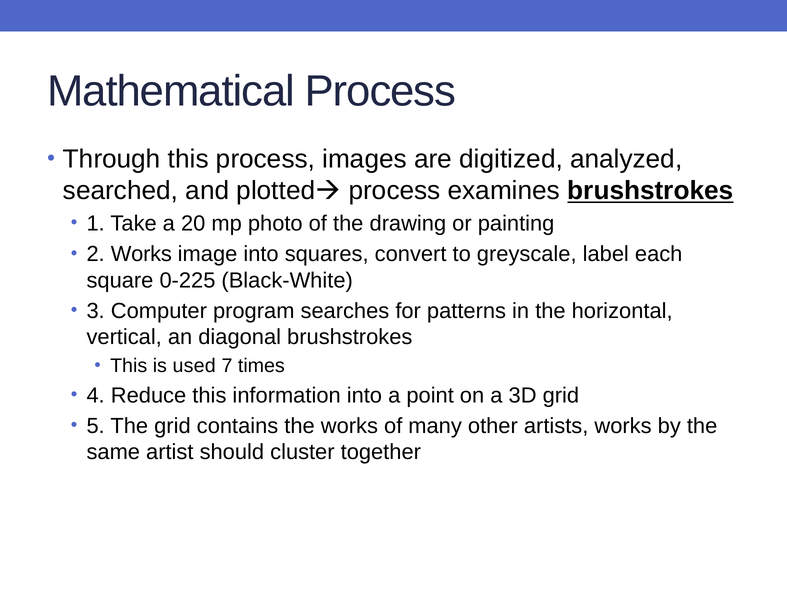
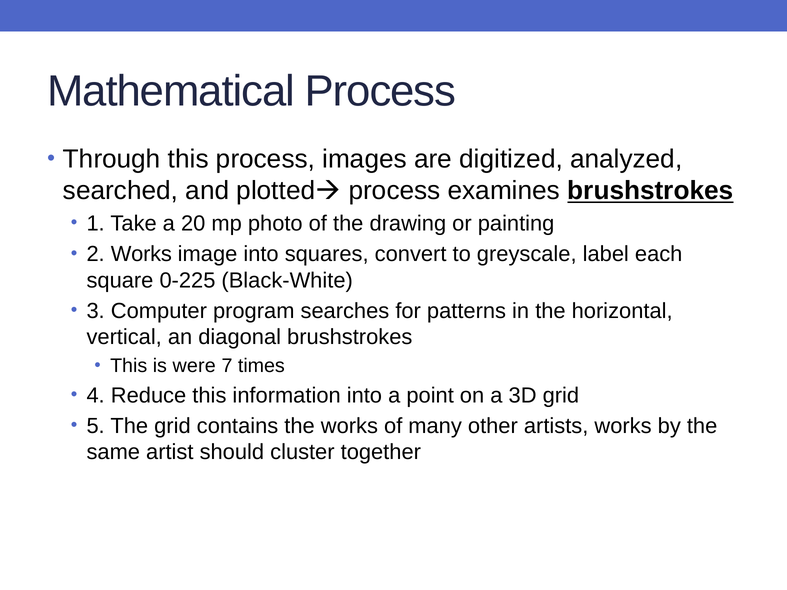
used: used -> were
